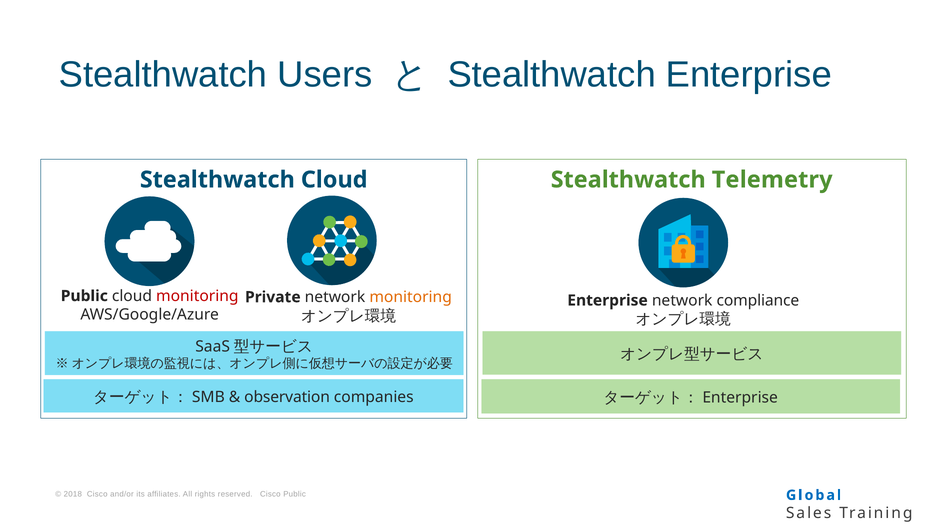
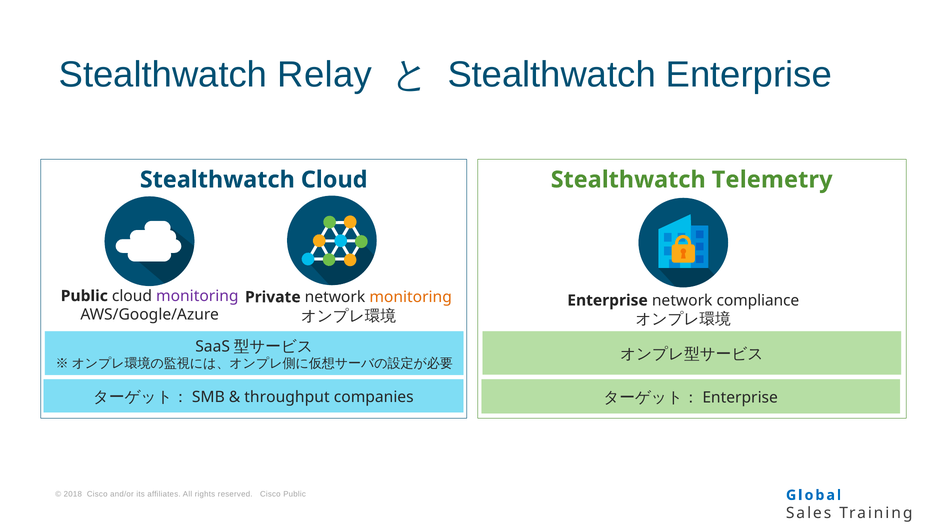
Users: Users -> Relay
monitoring at (197, 296) colour: red -> purple
observation: observation -> throughput
